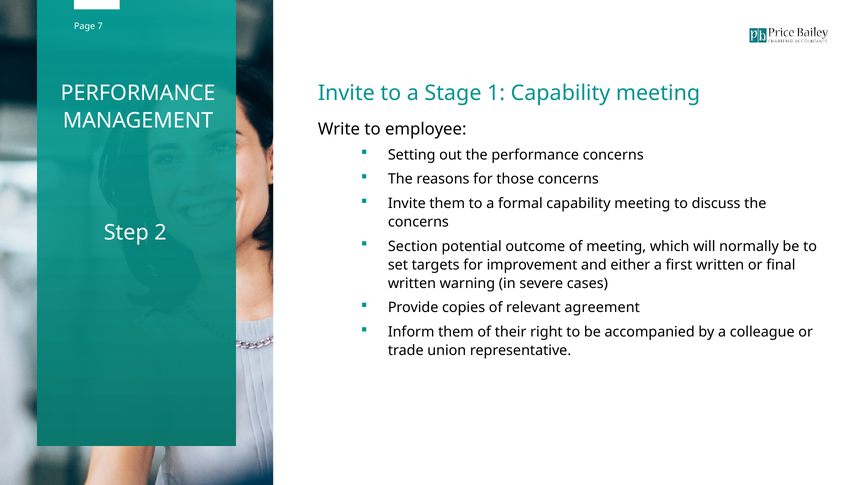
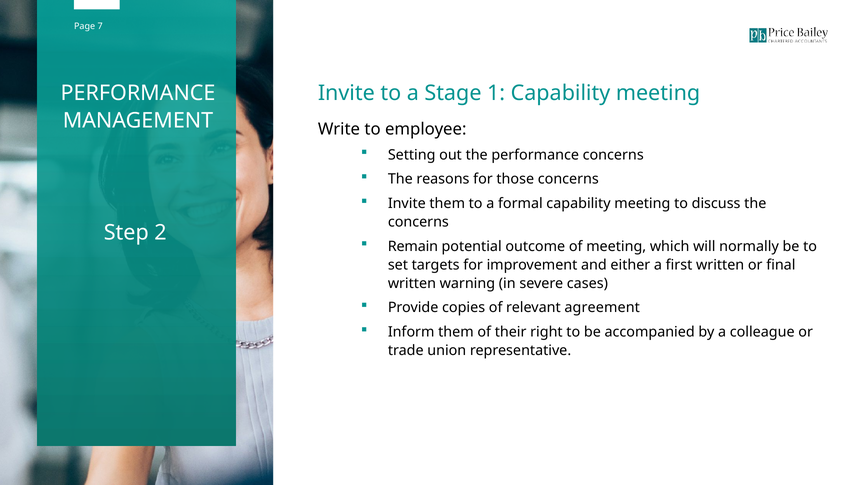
Section: Section -> Remain
